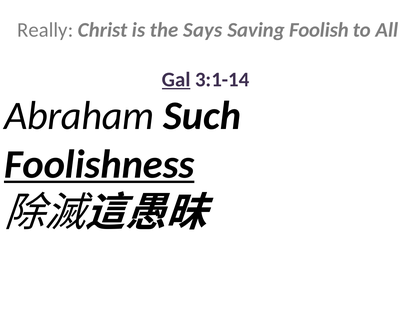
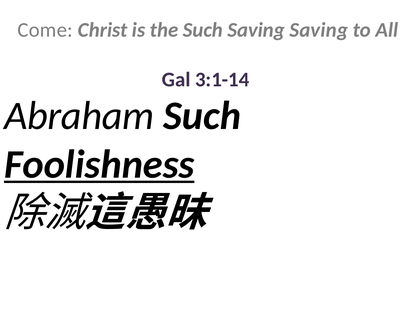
Really: Really -> Come
the Says: Says -> Such
Saving Foolish: Foolish -> Saving
Gal underline: present -> none
